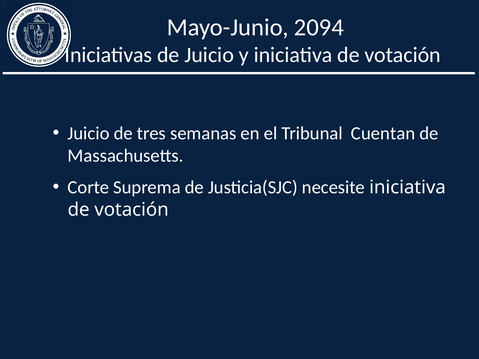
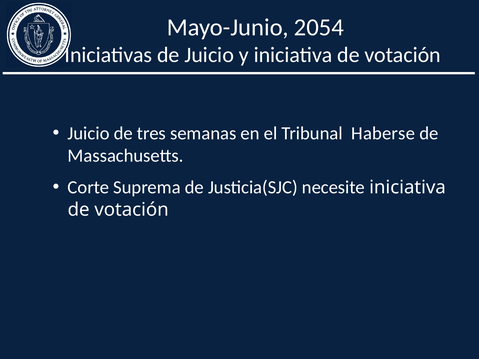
2094: 2094 -> 2054
Cuentan: Cuentan -> Haberse
